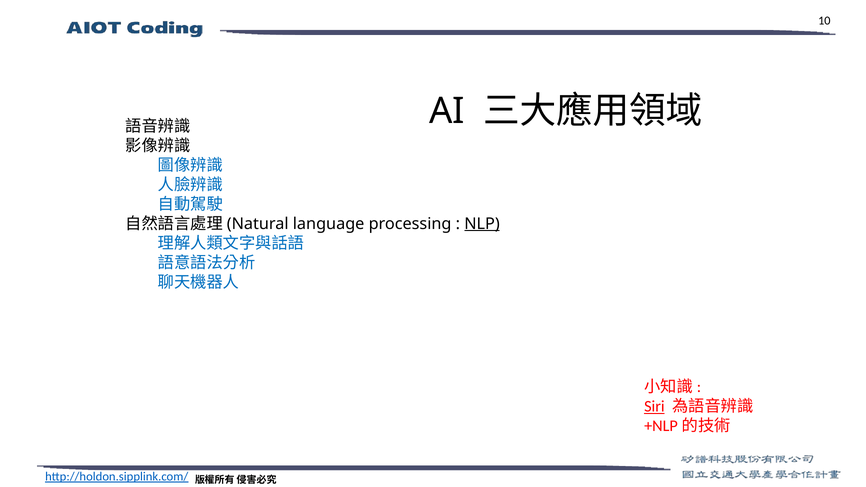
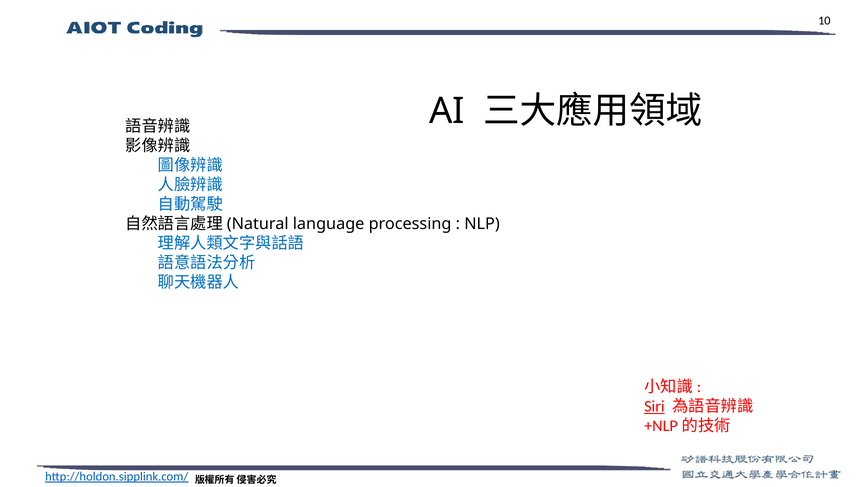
NLP underline: present -> none
